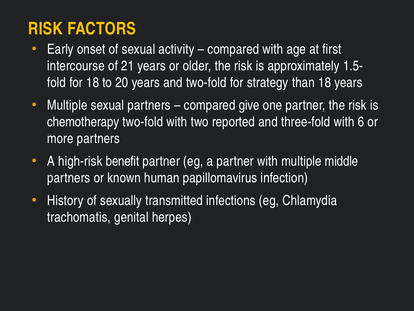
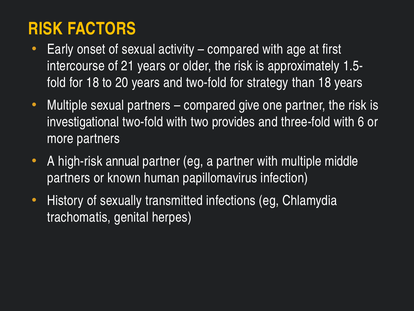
chemotherapy: chemotherapy -> investigational
reported: reported -> provides
benefit: benefit -> annual
